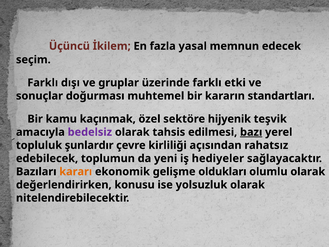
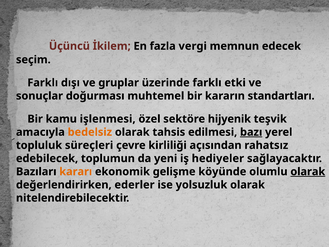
yasal: yasal -> vergi
kaçınmak: kaçınmak -> işlenmesi
bedelsiz colour: purple -> orange
şunlardır: şunlardır -> süreçleri
oldukları: oldukları -> köyünde
olarak at (308, 171) underline: none -> present
konusu: konusu -> ederler
